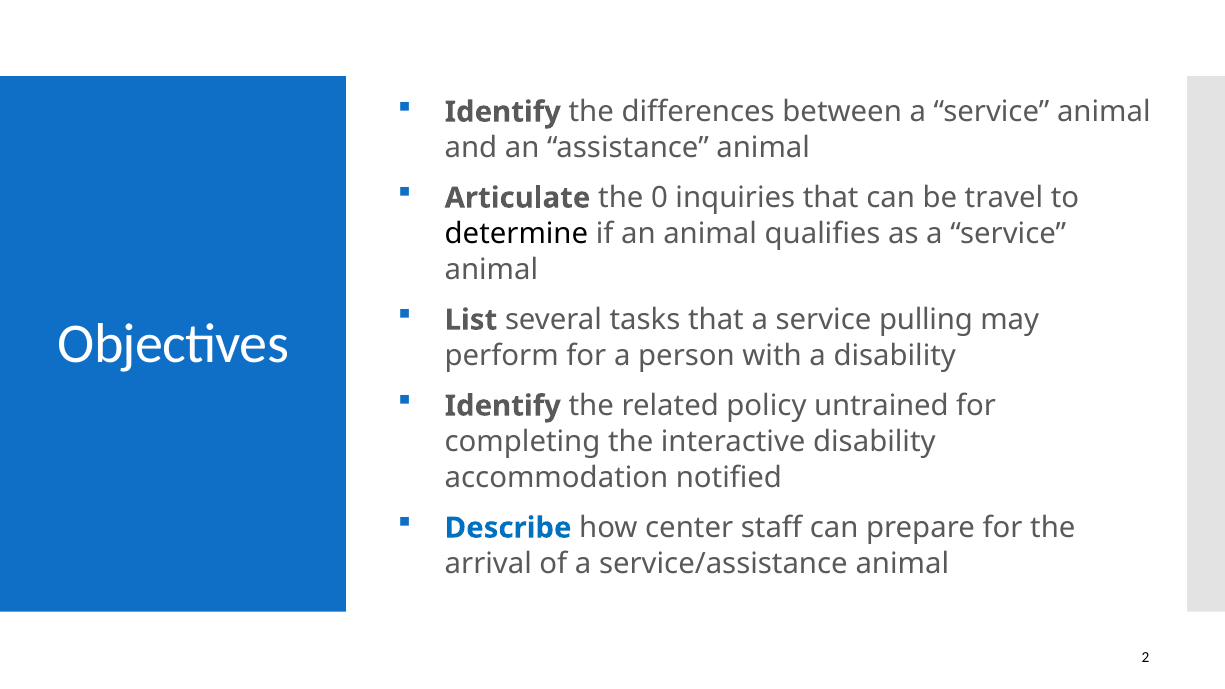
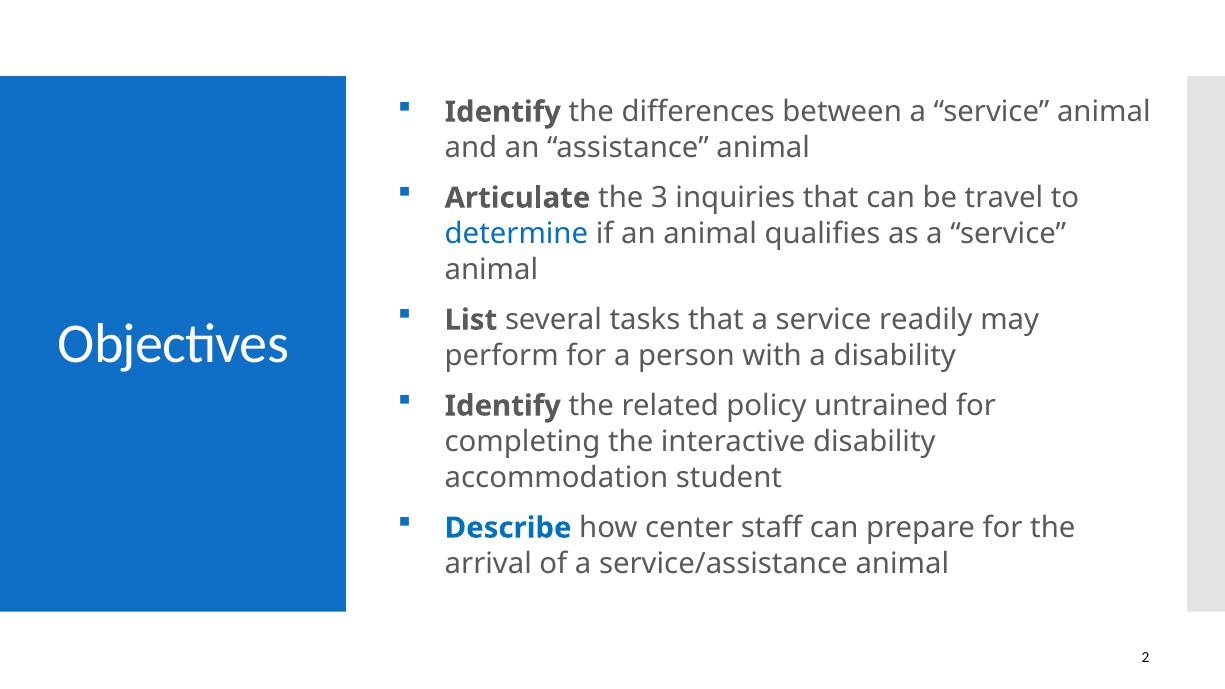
0: 0 -> 3
determine colour: black -> blue
pulling: pulling -> readily
notified: notified -> student
